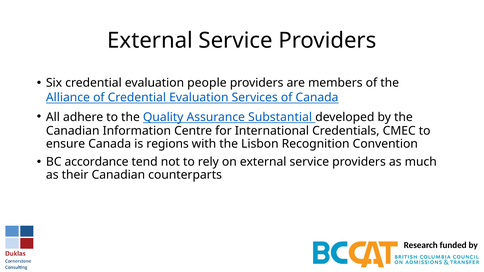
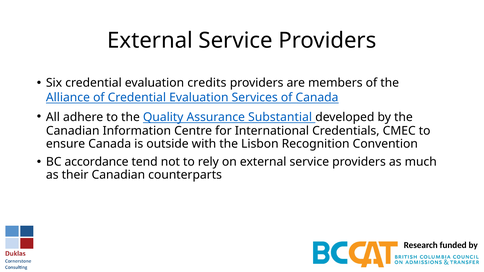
people: people -> credits
regions: regions -> outside
